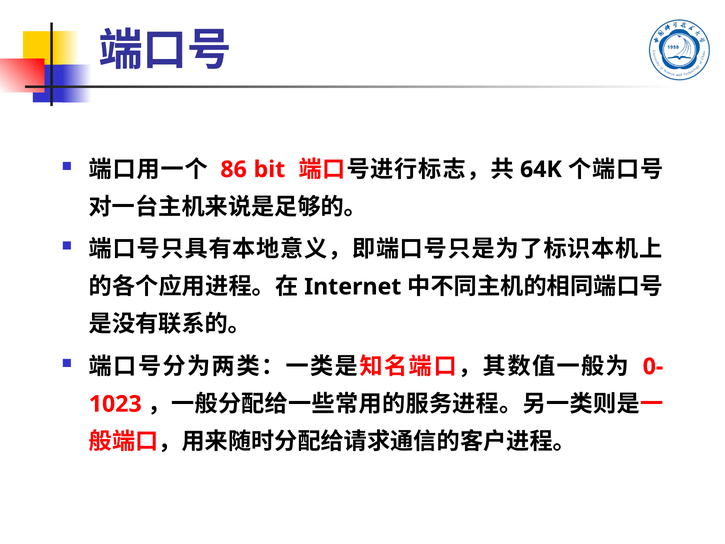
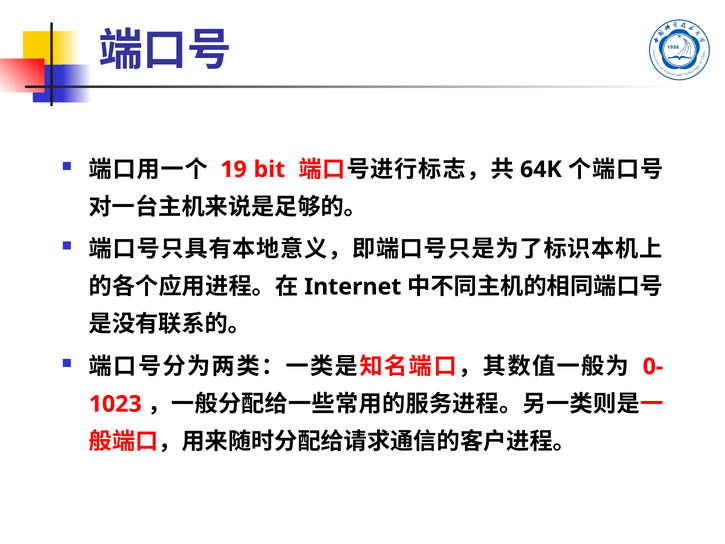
86: 86 -> 19
